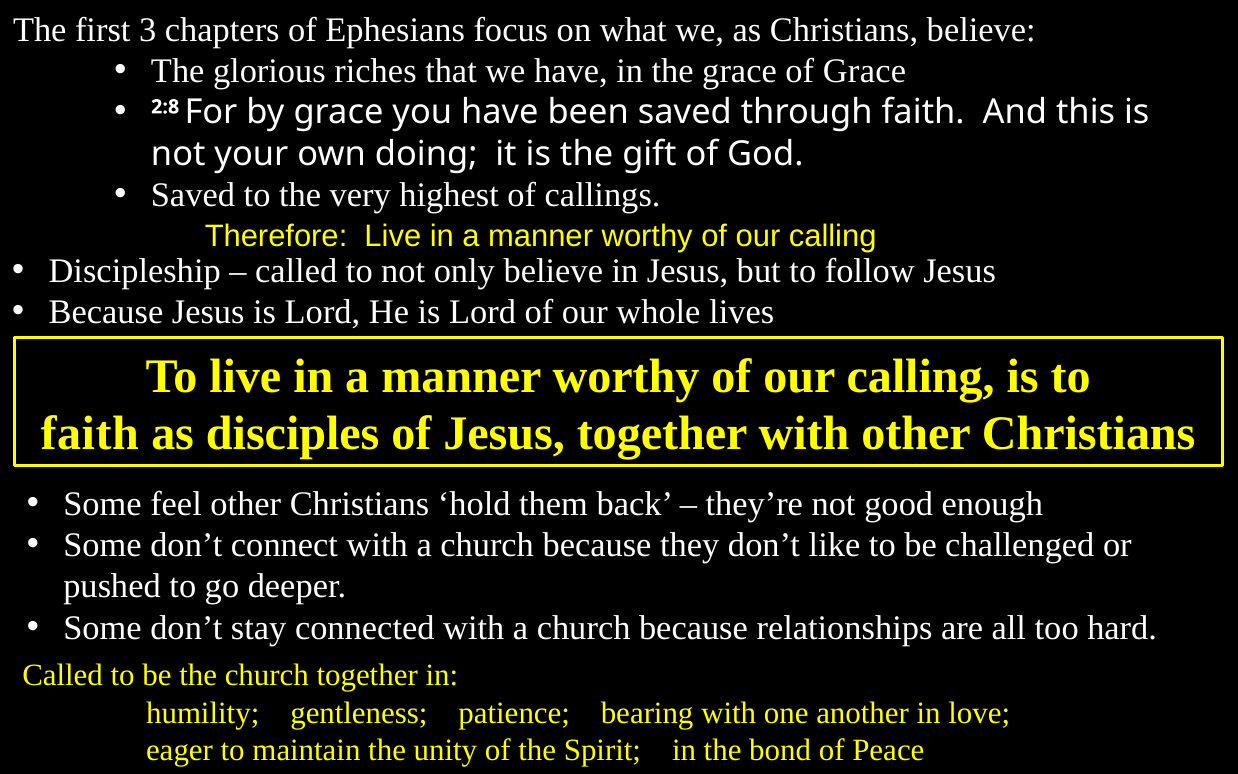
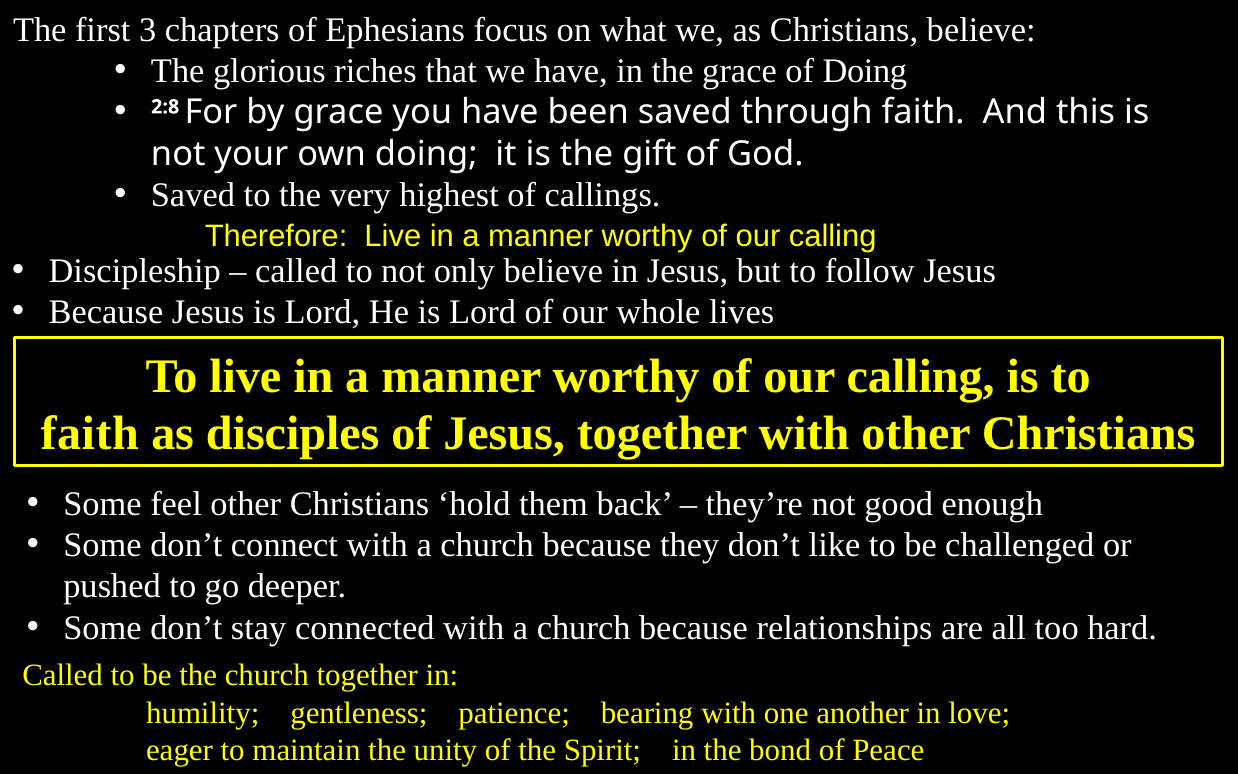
of Grace: Grace -> Doing
